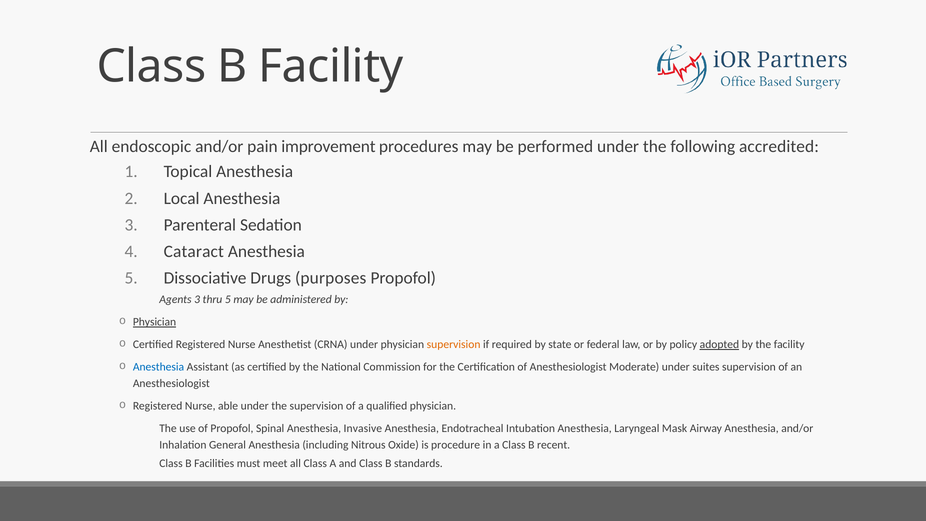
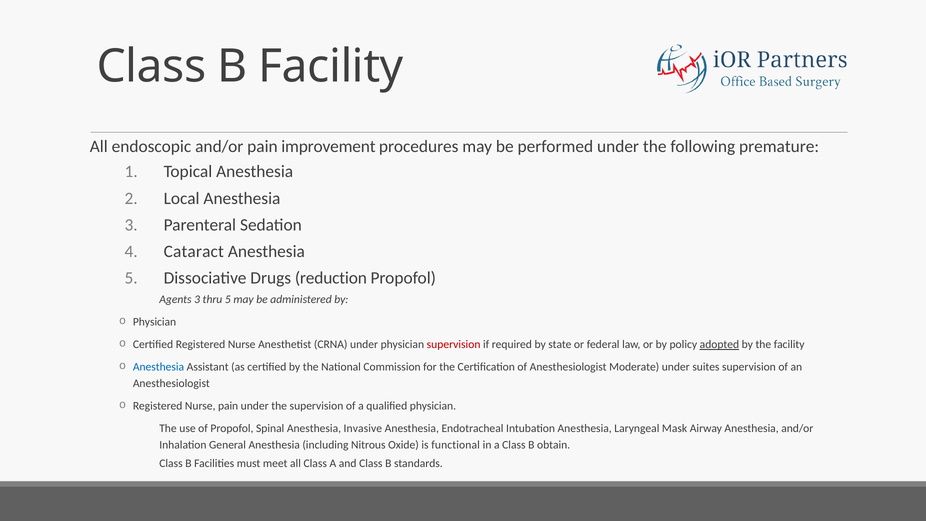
accredited: accredited -> premature
purposes: purposes -> reduction
Physician at (155, 322) underline: present -> none
supervision at (454, 344) colour: orange -> red
Nurse able: able -> pain
procedure: procedure -> functional
recent: recent -> obtain
